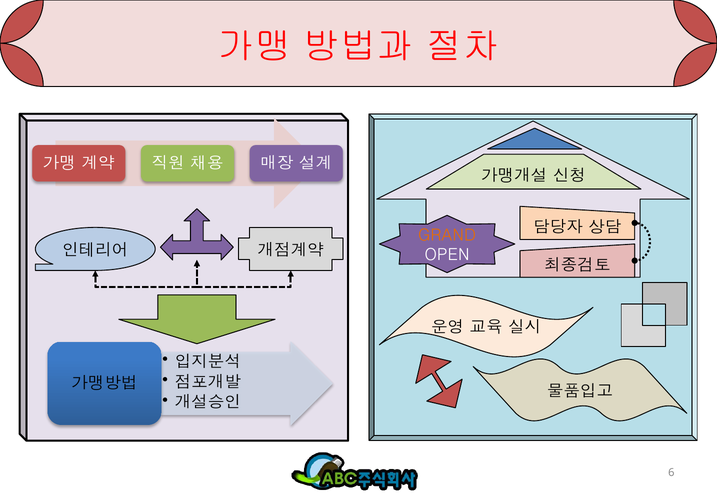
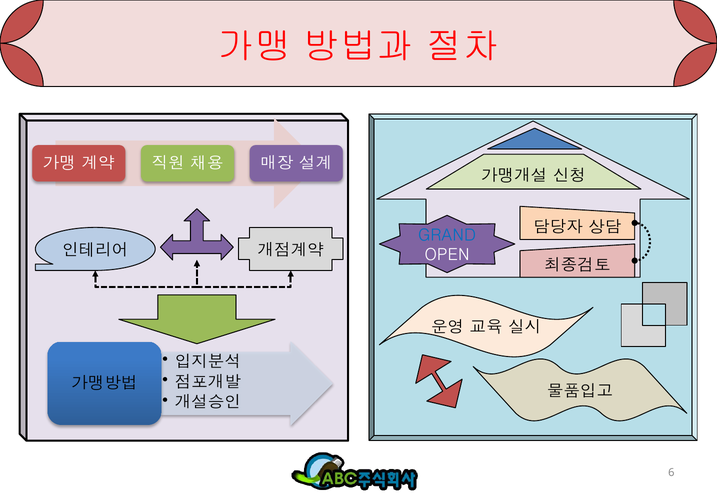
GRAND colour: orange -> blue
